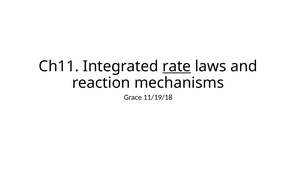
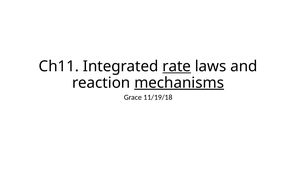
mechanisms underline: none -> present
